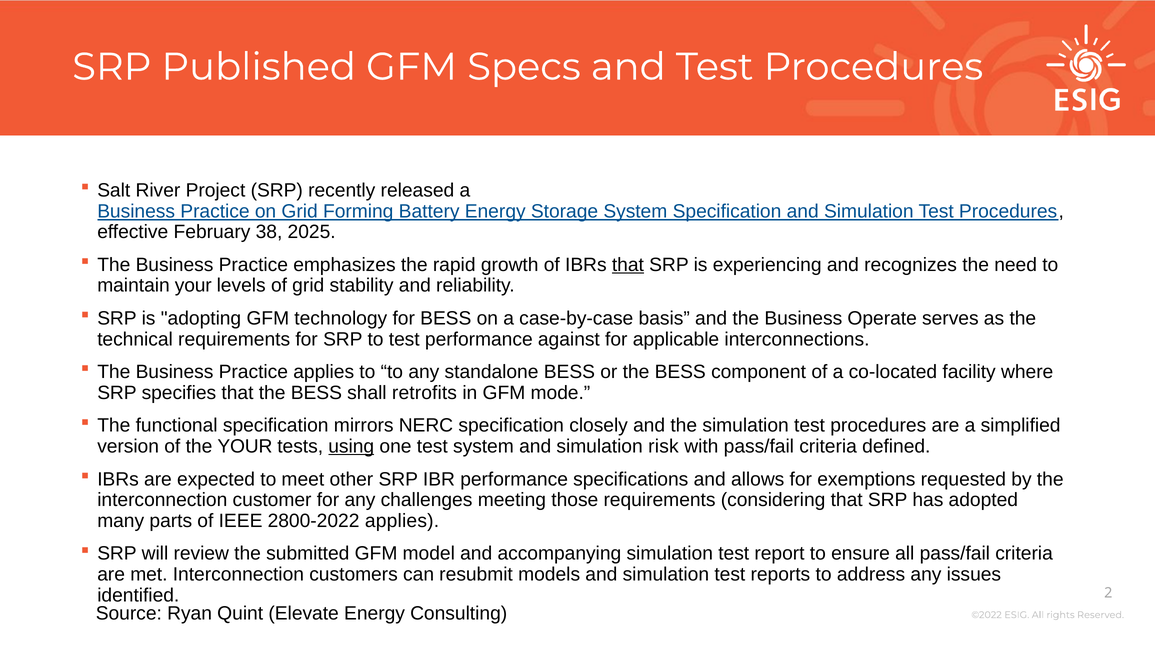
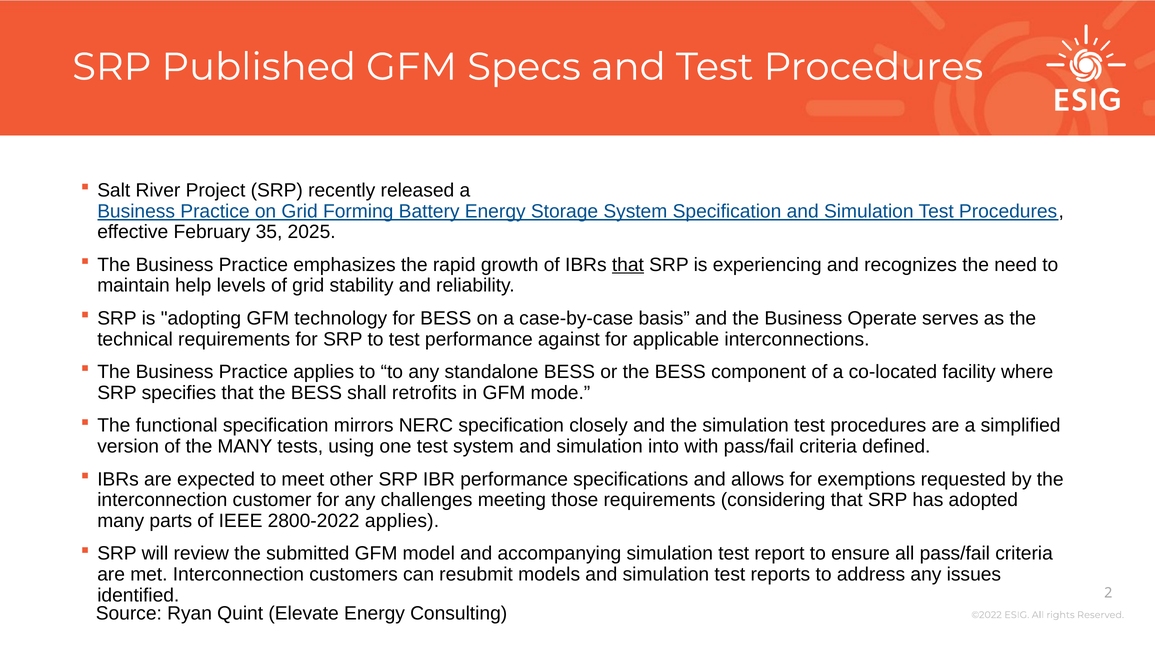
38: 38 -> 35
maintain your: your -> help
the YOUR: YOUR -> MANY
using underline: present -> none
risk: risk -> into
